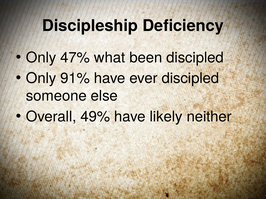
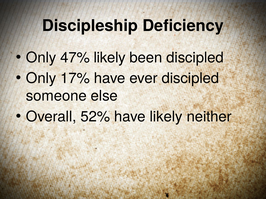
47% what: what -> likely
91%: 91% -> 17%
49%: 49% -> 52%
